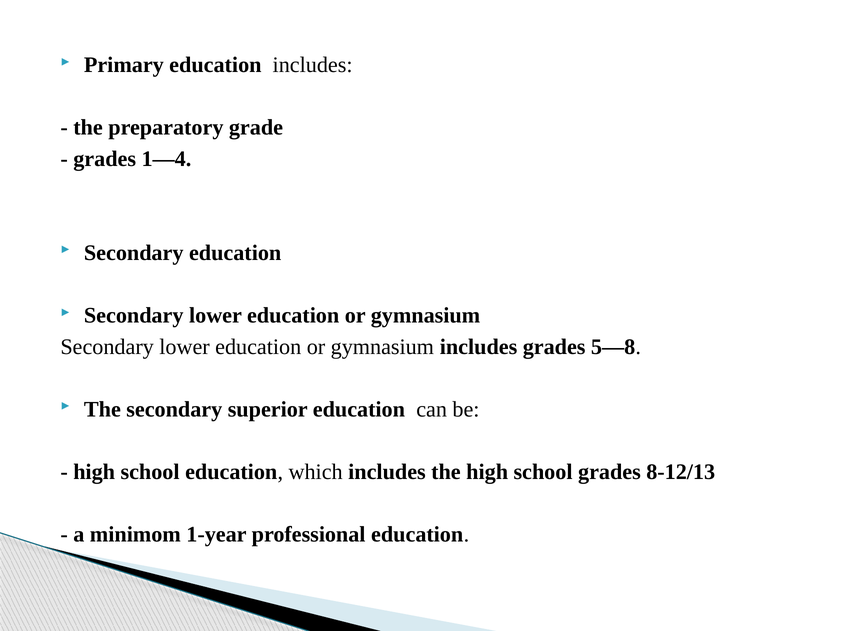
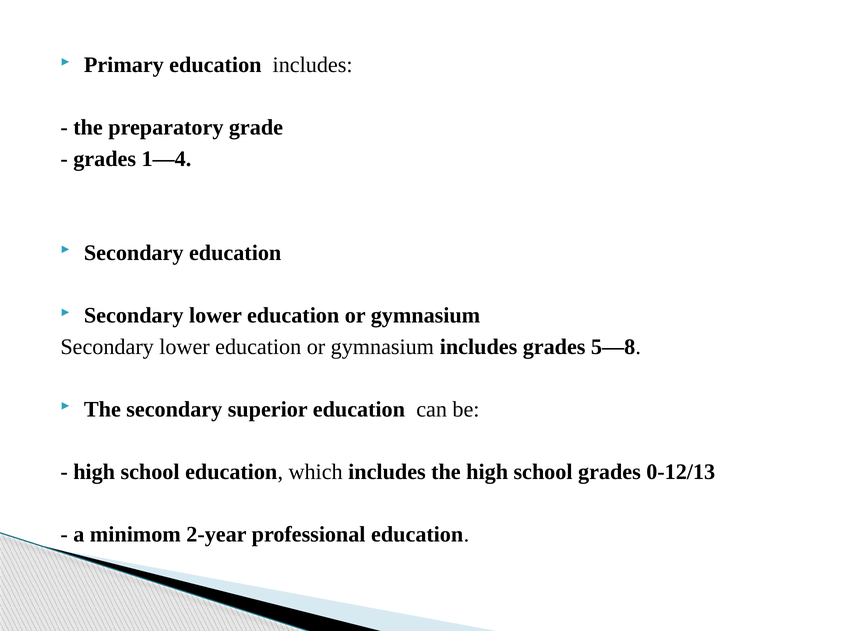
8-12/13: 8-12/13 -> 0-12/13
1-year: 1-year -> 2-year
